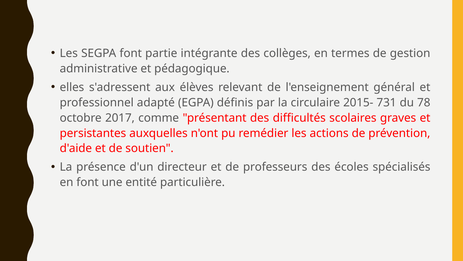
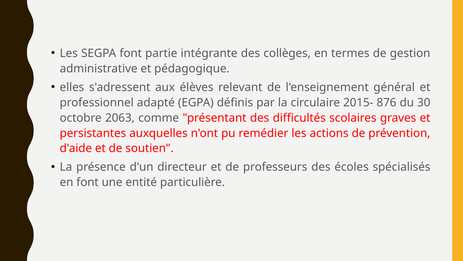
731: 731 -> 876
78: 78 -> 30
2017: 2017 -> 2063
